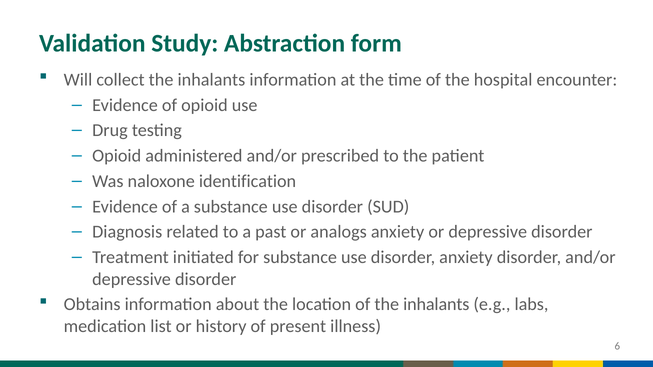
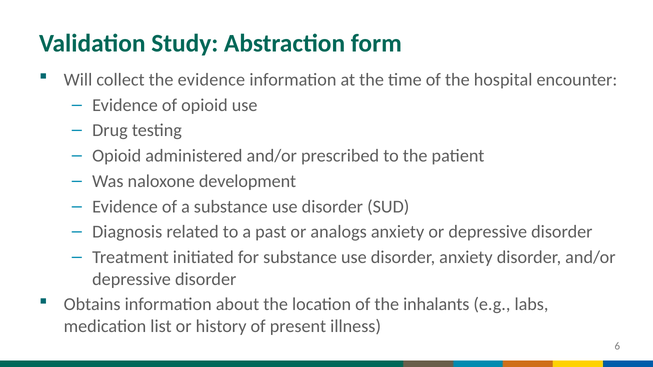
collect the inhalants: inhalants -> evidence
identification: identification -> development
